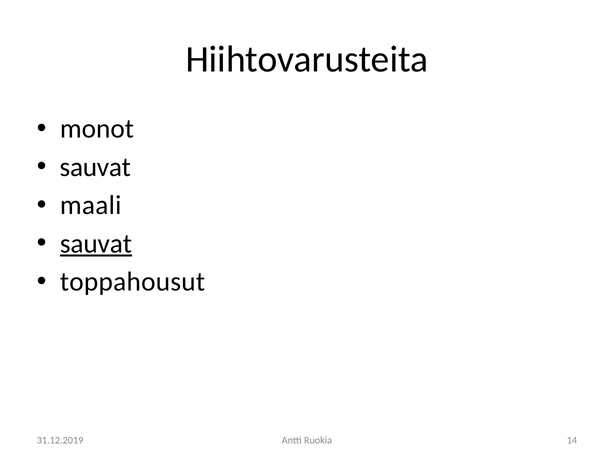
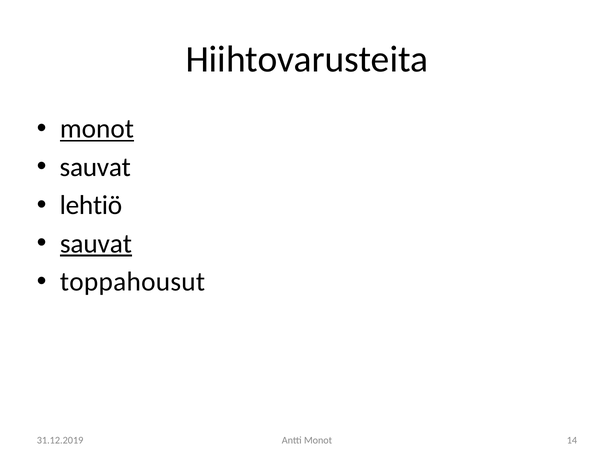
monot at (97, 129) underline: none -> present
maali: maali -> lehtiö
Antti Ruokia: Ruokia -> Monot
